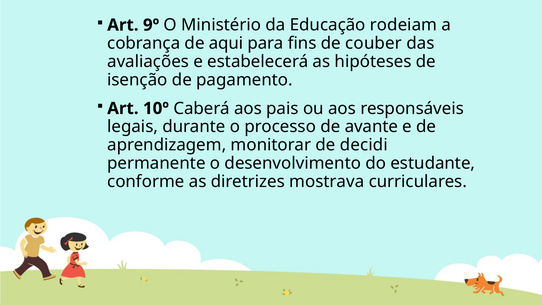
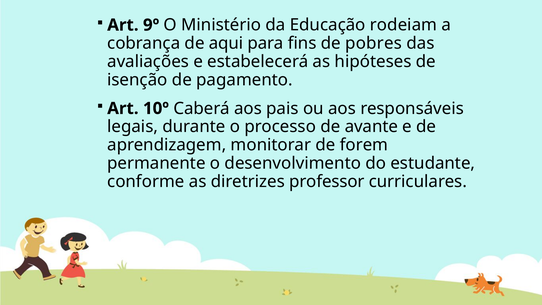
couber: couber -> pobres
decidi: decidi -> forem
mostrava: mostrava -> professor
